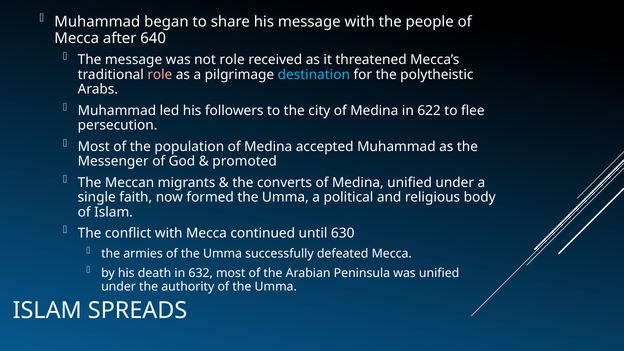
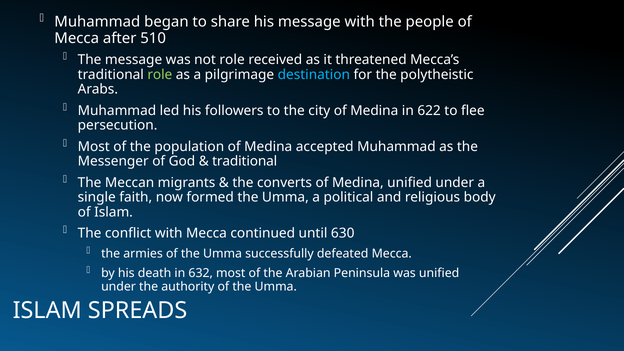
640: 640 -> 510
role at (160, 75) colour: pink -> light green
promoted at (245, 161): promoted -> traditional
